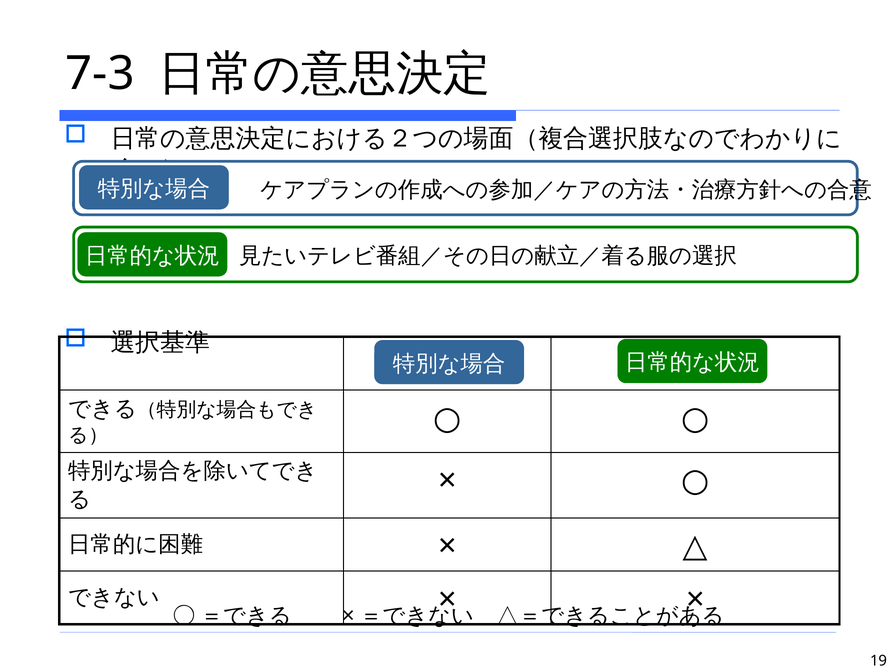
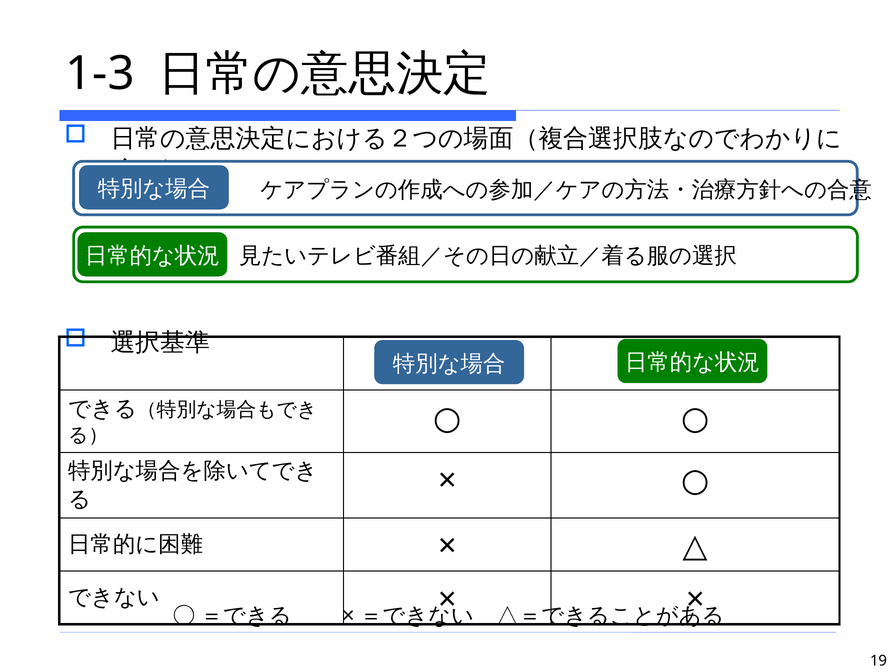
7-3: 7-3 -> 1-3
